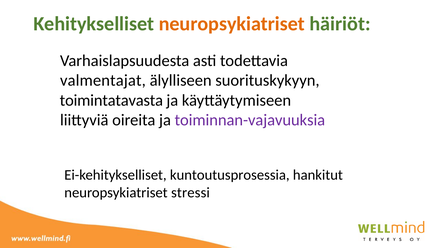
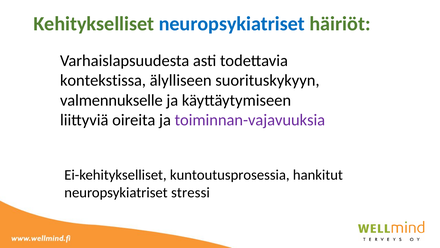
neuropsykiatriset at (232, 24) colour: orange -> blue
valmentajat: valmentajat -> kontekstissa
toimintatavasta: toimintatavasta -> valmennukselle
